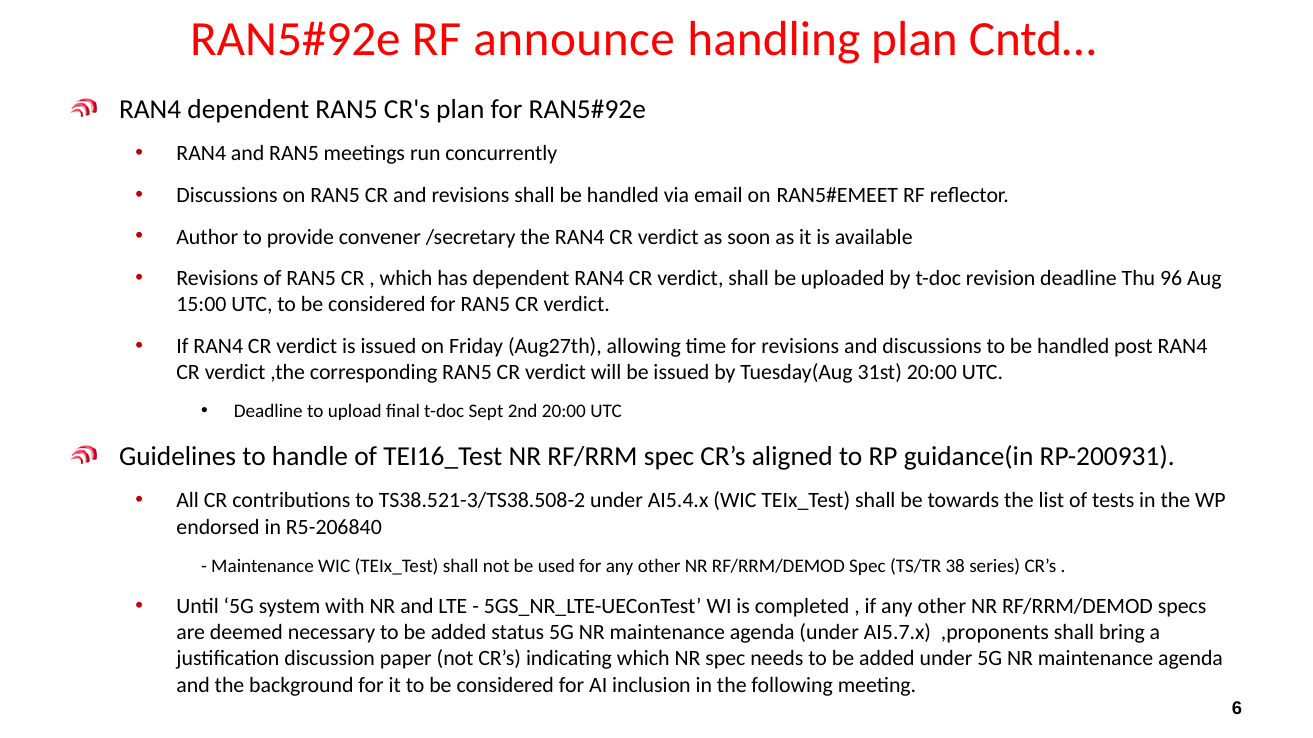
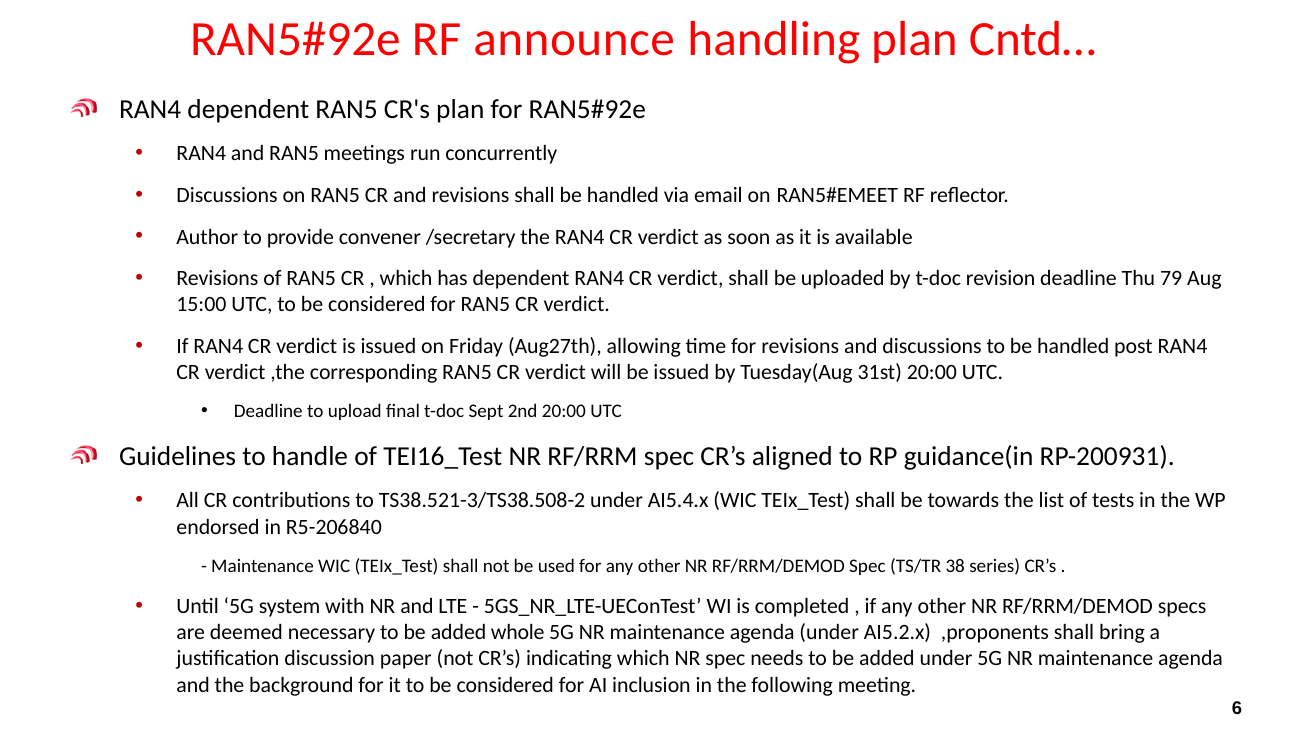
96: 96 -> 79
status: status -> whole
AI5.7.x: AI5.7.x -> AI5.2.x
